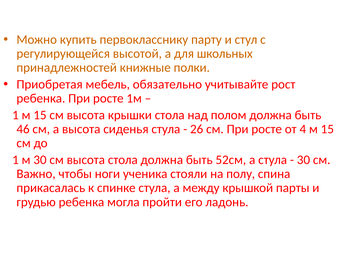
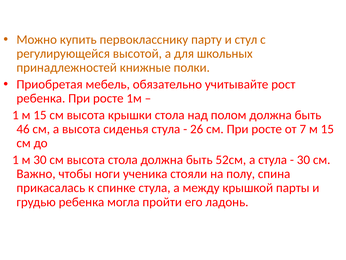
4: 4 -> 7
